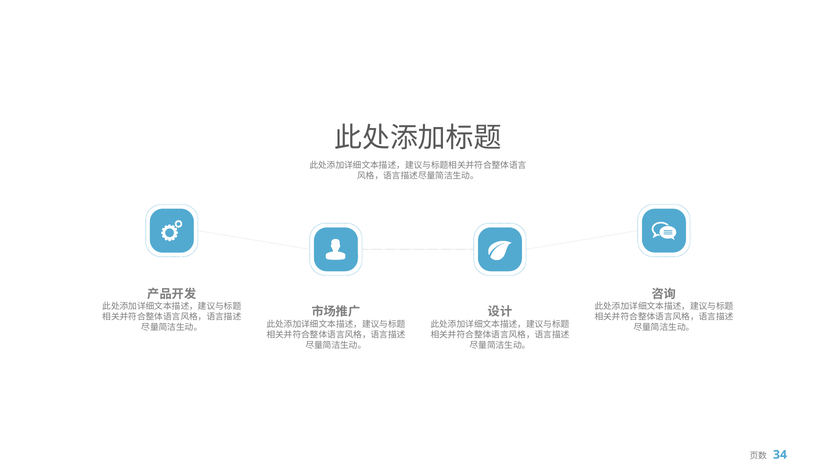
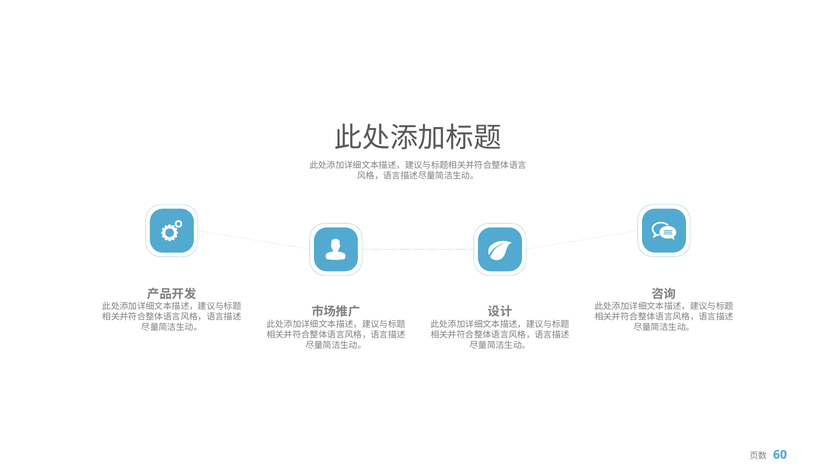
34: 34 -> 60
